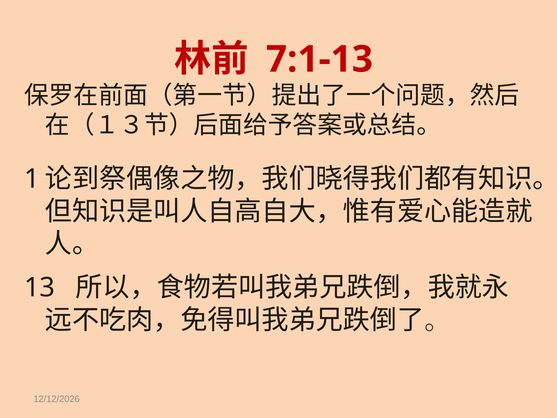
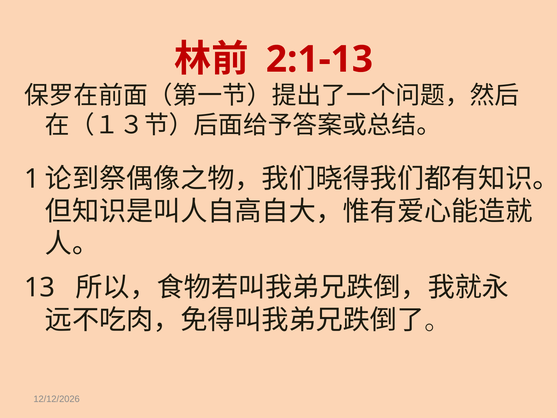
7:1-13: 7:1-13 -> 2:1-13
